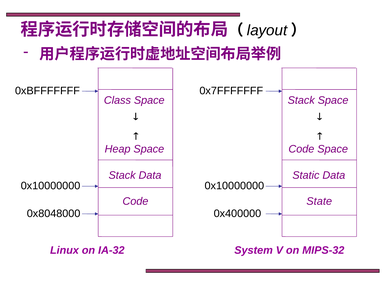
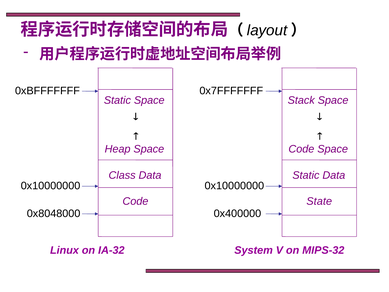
Class at (117, 100): Class -> Static
Stack at (122, 175): Stack -> Class
